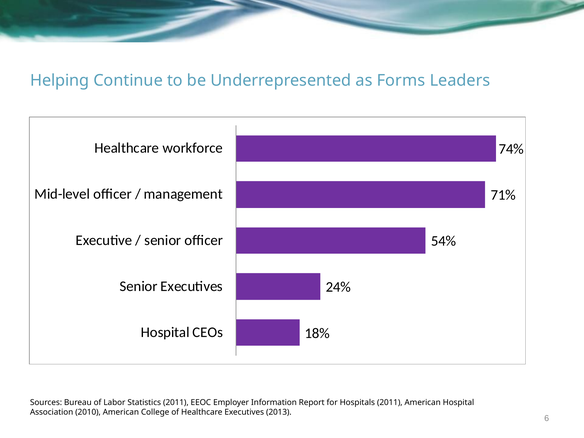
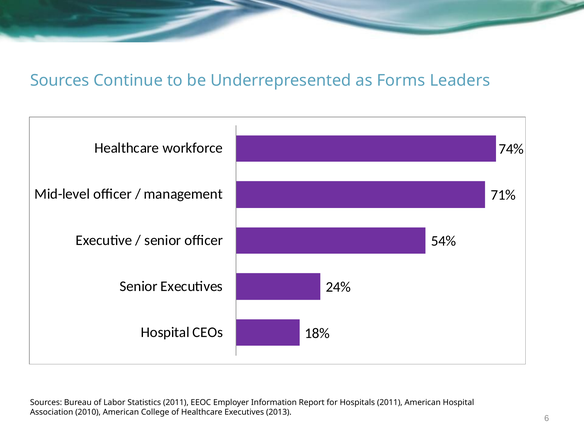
Helping at (60, 80): Helping -> Sources
